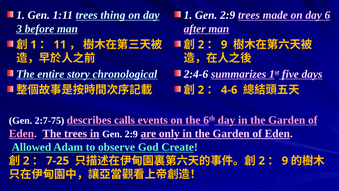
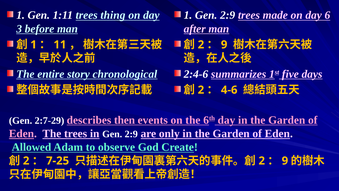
2:7-75: 2:7-75 -> 2:7-29
calls: calls -> then
